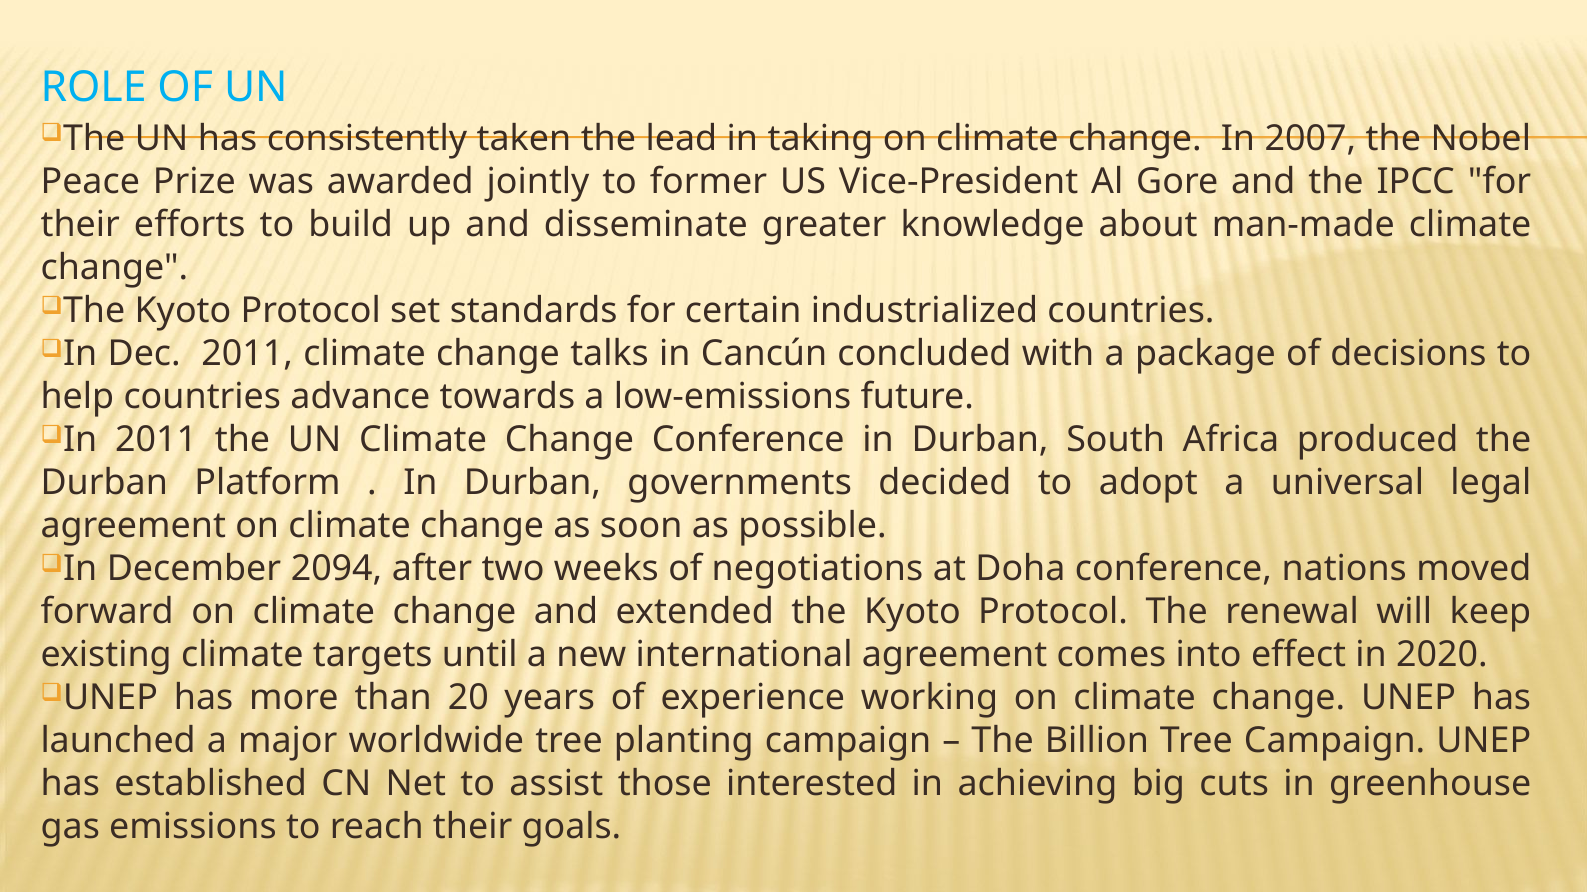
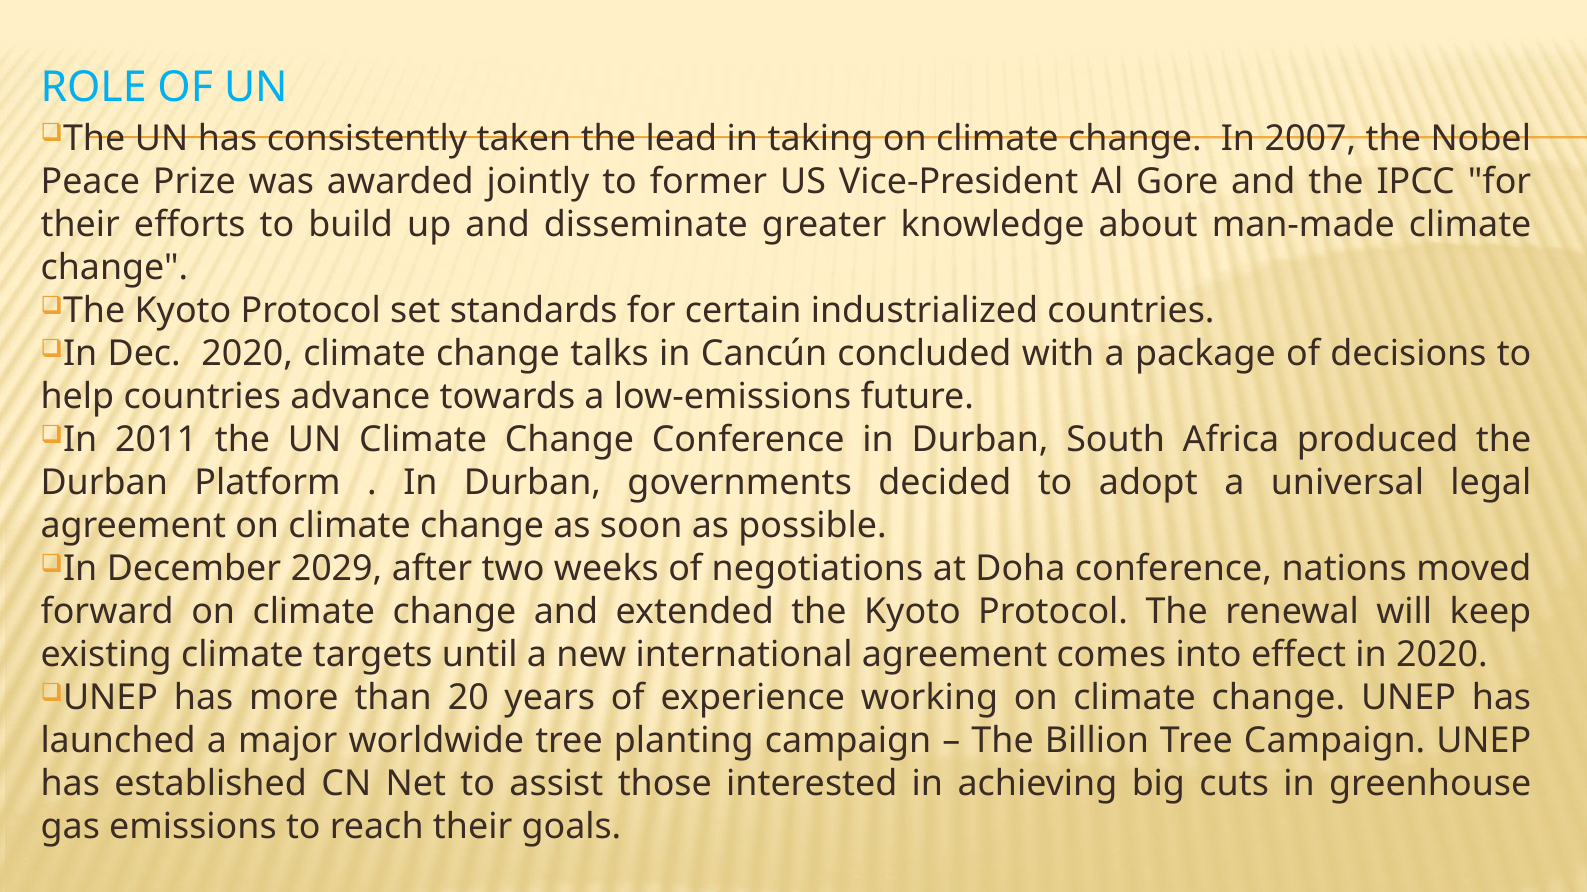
Dec 2011: 2011 -> 2020
2094: 2094 -> 2029
